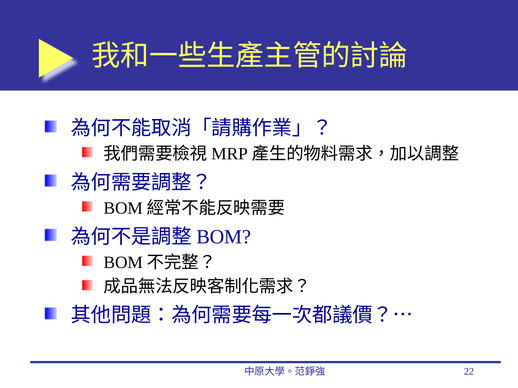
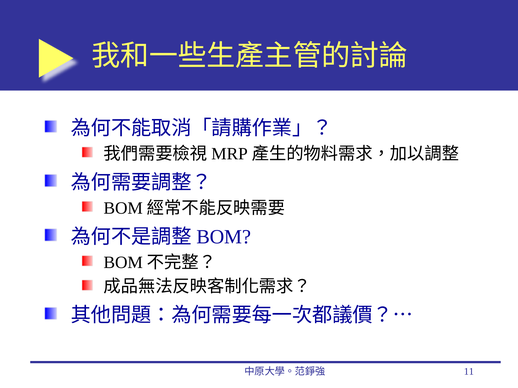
22: 22 -> 11
